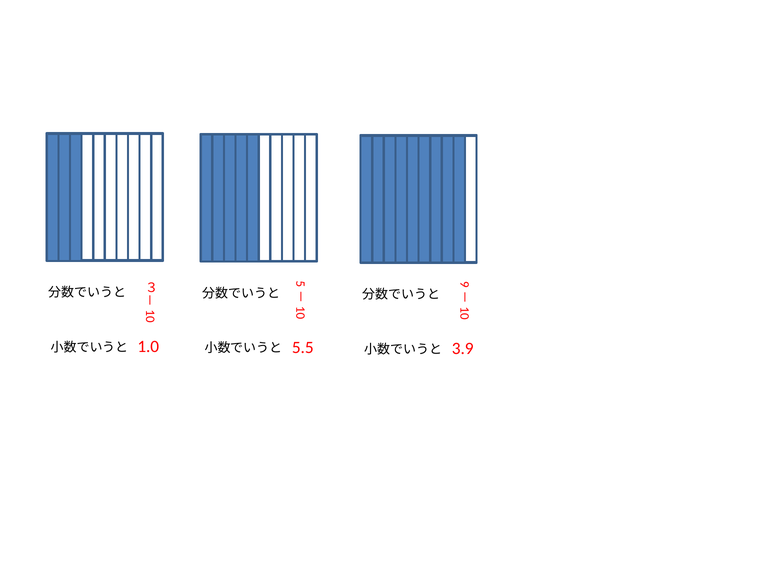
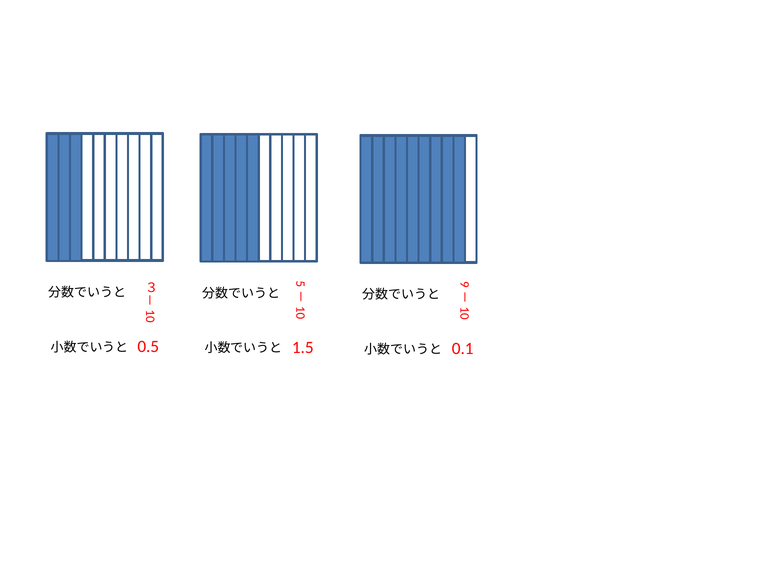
1.0: 1.0 -> 0.5
5.5: 5.5 -> 1.5
3.9: 3.9 -> 0.1
